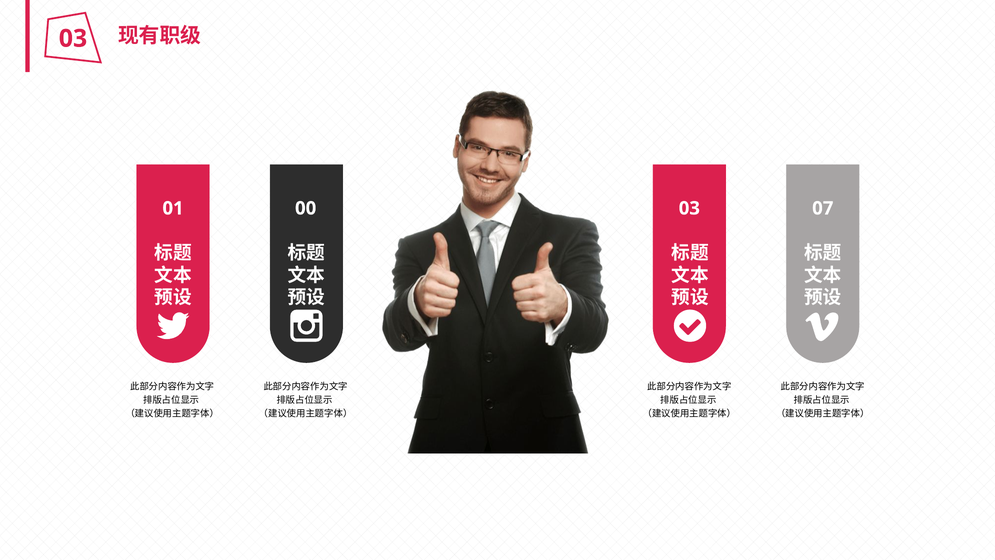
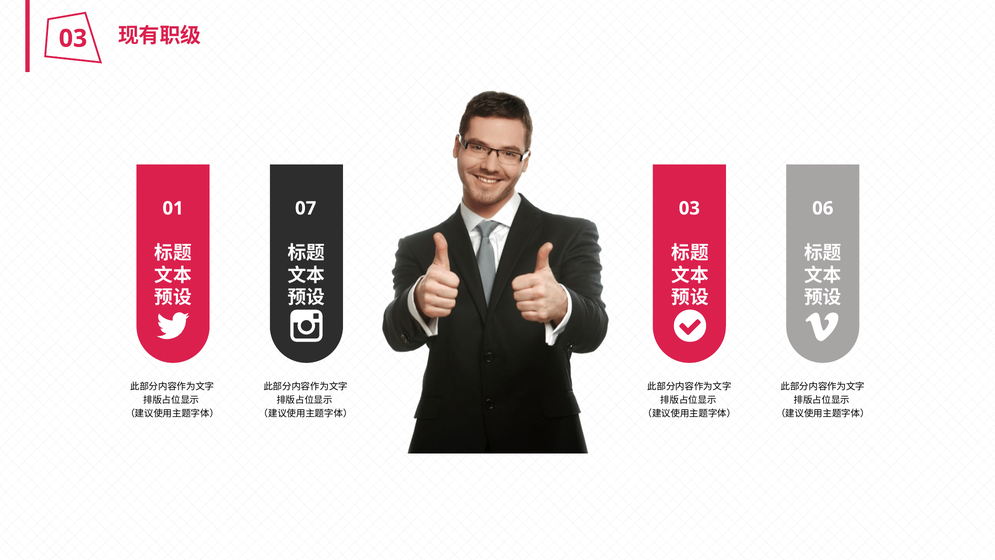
00: 00 -> 07
07: 07 -> 06
